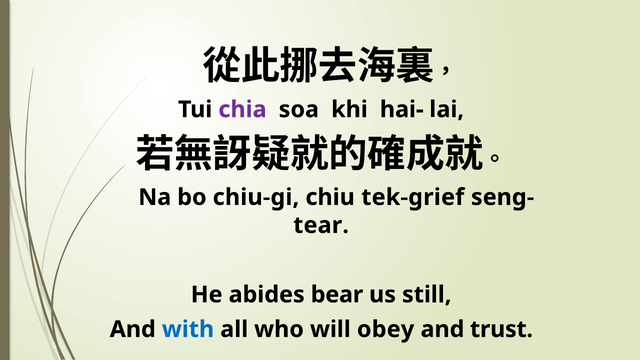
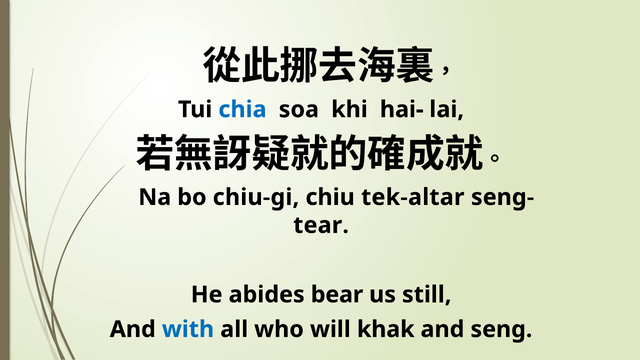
chia colour: purple -> blue
tek-grief: tek-grief -> tek-altar
obey: obey -> khak
trust: trust -> seng
